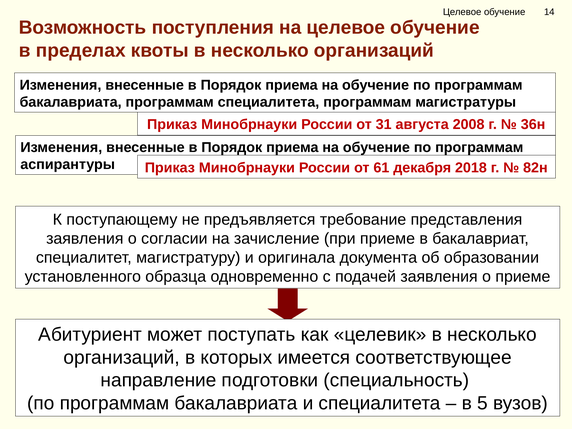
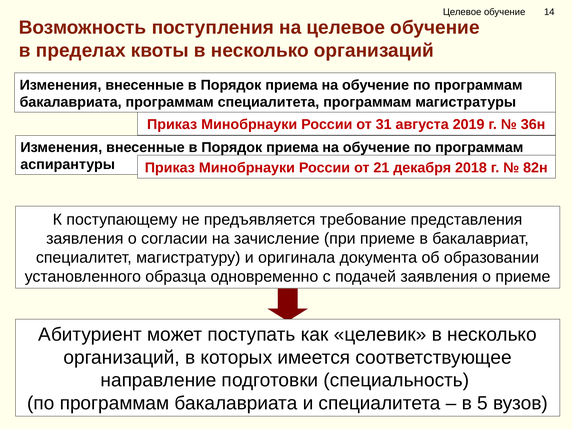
2008: 2008 -> 2019
61: 61 -> 21
